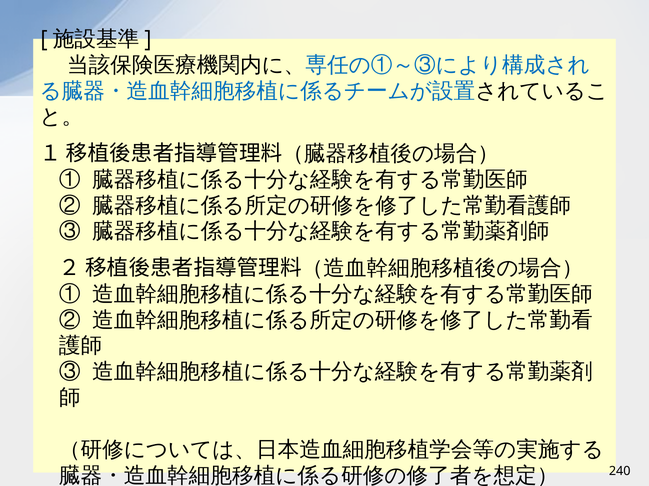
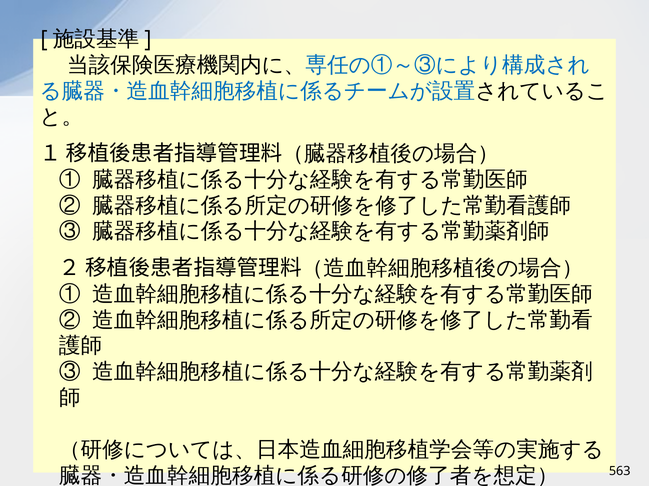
240: 240 -> 563
